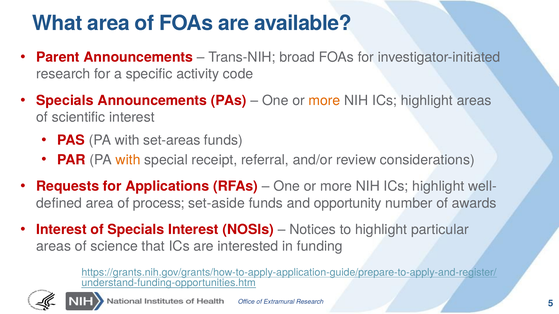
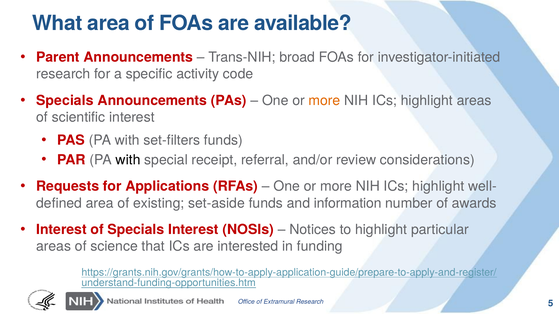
set-areas: set-areas -> set-filters
with at (128, 160) colour: orange -> black
process: process -> existing
opportunity: opportunity -> information
